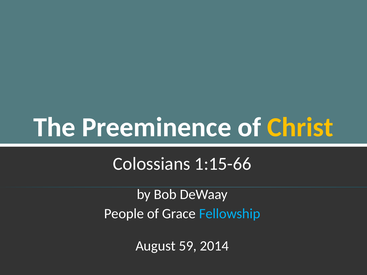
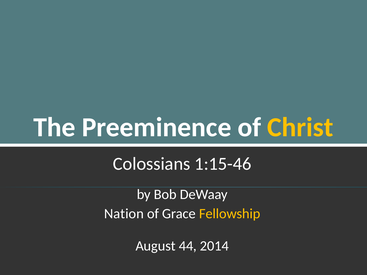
1:15-66: 1:15-66 -> 1:15-46
People: People -> Nation
Fellowship colour: light blue -> yellow
59: 59 -> 44
